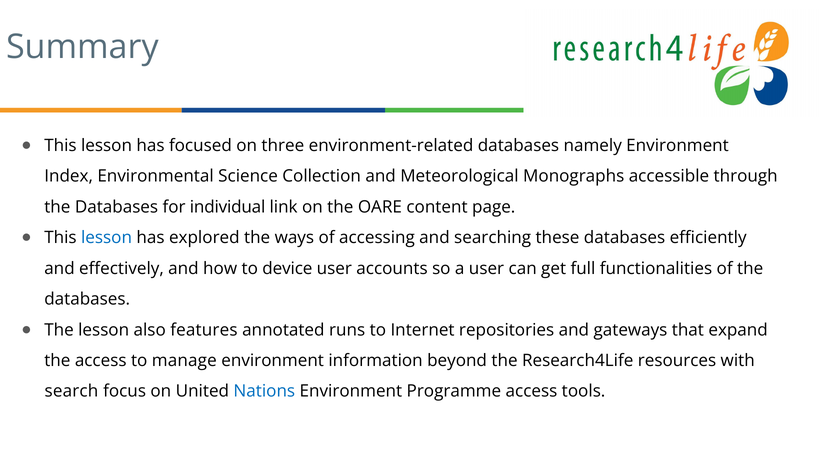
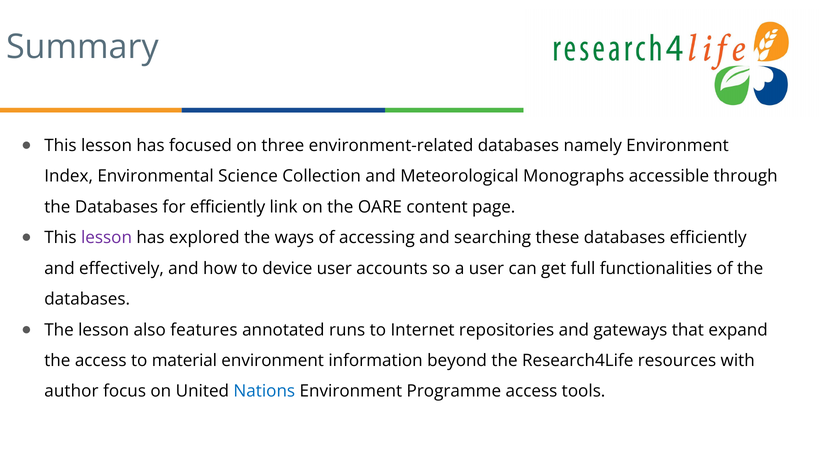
for individual: individual -> efficiently
lesson at (107, 238) colour: blue -> purple
manage: manage -> material
search: search -> author
